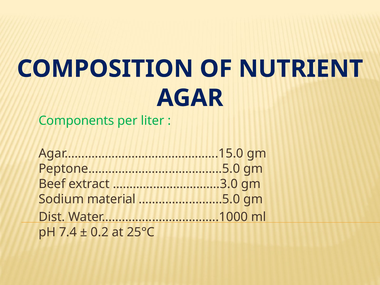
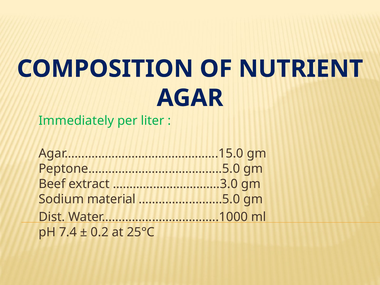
Components: Components -> Immediately
